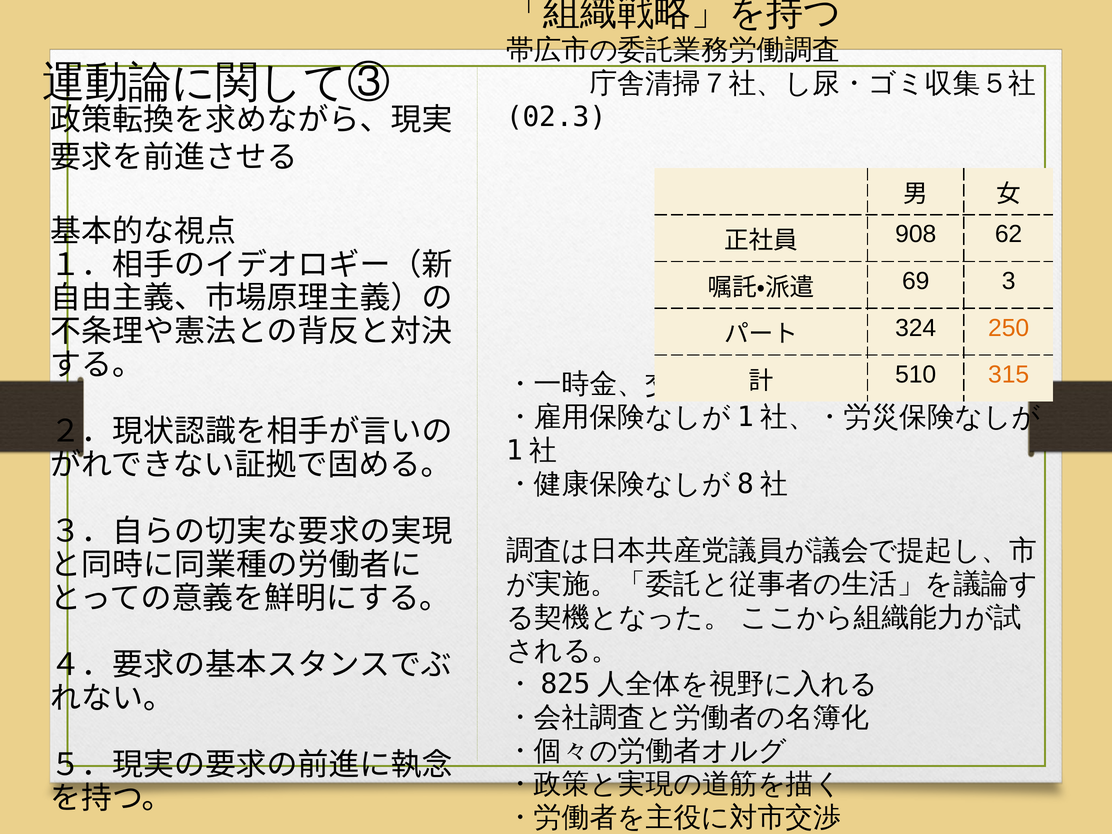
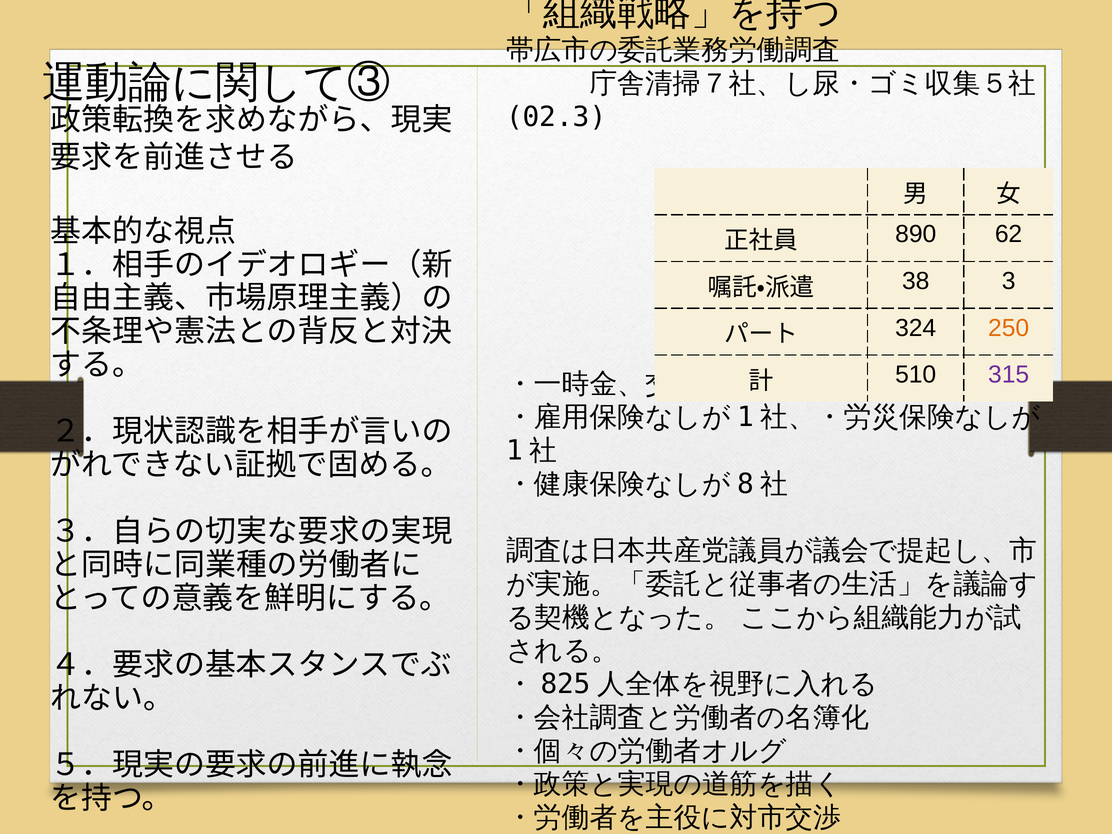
908: 908 -> 890
69: 69 -> 38
315 colour: orange -> purple
